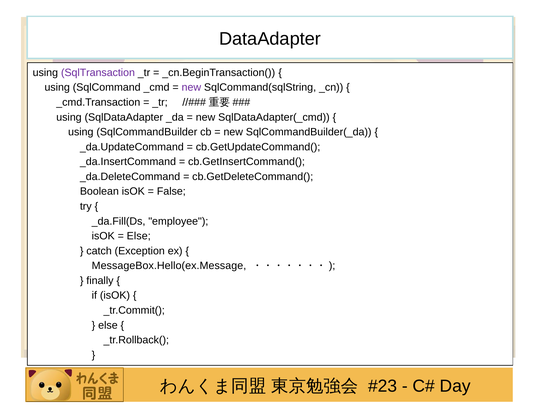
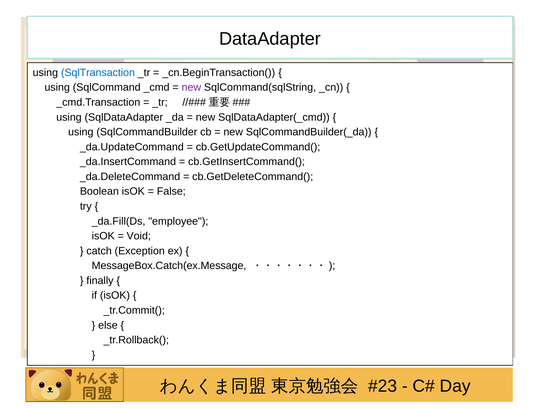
SqlTransaction colour: purple -> blue
Else at (139, 236): Else -> Void
MessageBox.Hello(ex.Message: MessageBox.Hello(ex.Message -> MessageBox.Catch(ex.Message
